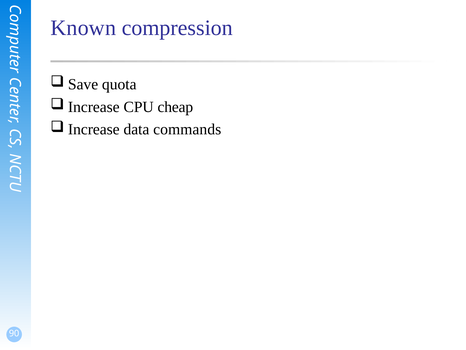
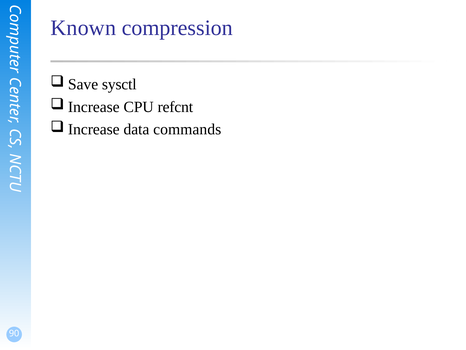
quota: quota -> sysctl
cheap: cheap -> refcnt
